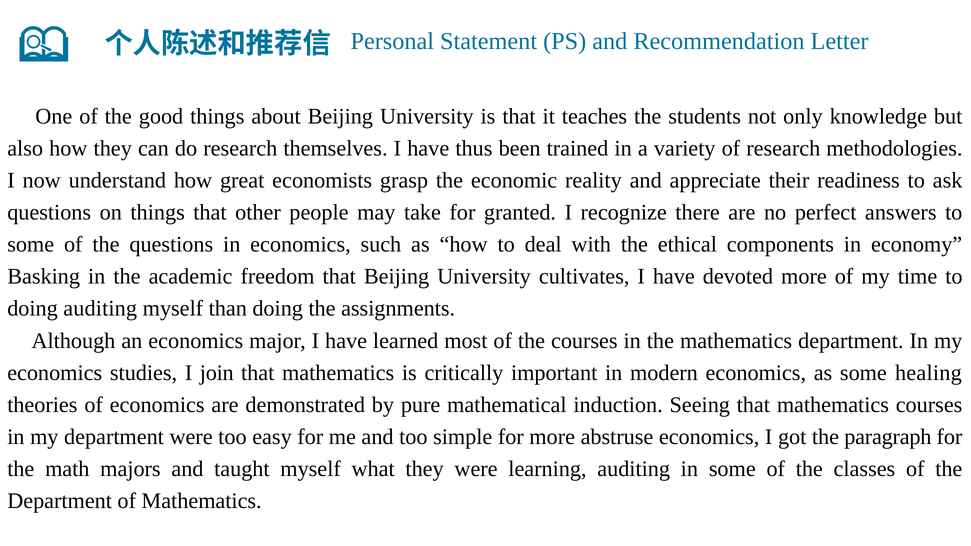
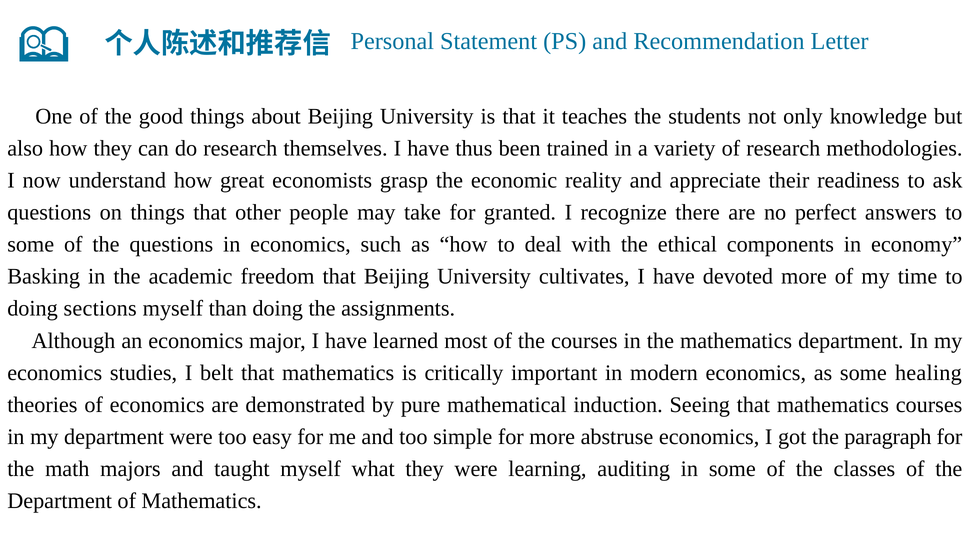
doing auditing: auditing -> sections
join: join -> belt
